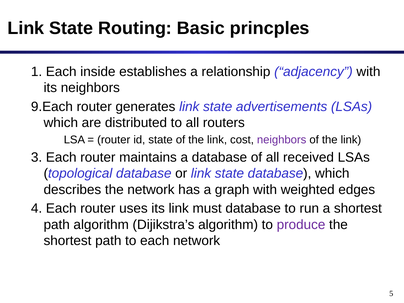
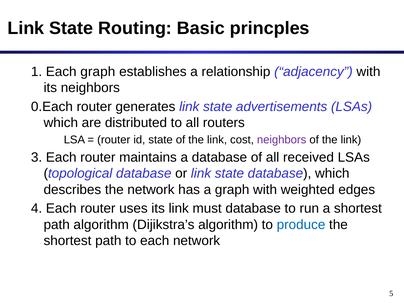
Each inside: inside -> graph
9.Each: 9.Each -> 0.Each
produce colour: purple -> blue
